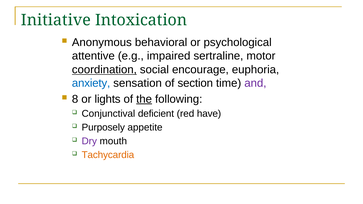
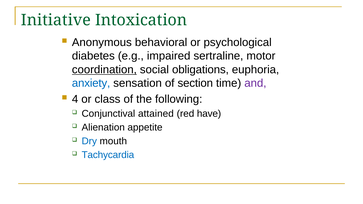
attentive: attentive -> diabetes
encourage: encourage -> obligations
8: 8 -> 4
lights: lights -> class
the underline: present -> none
deficient: deficient -> attained
Purposely: Purposely -> Alienation
Dry colour: purple -> blue
Tachycardia colour: orange -> blue
